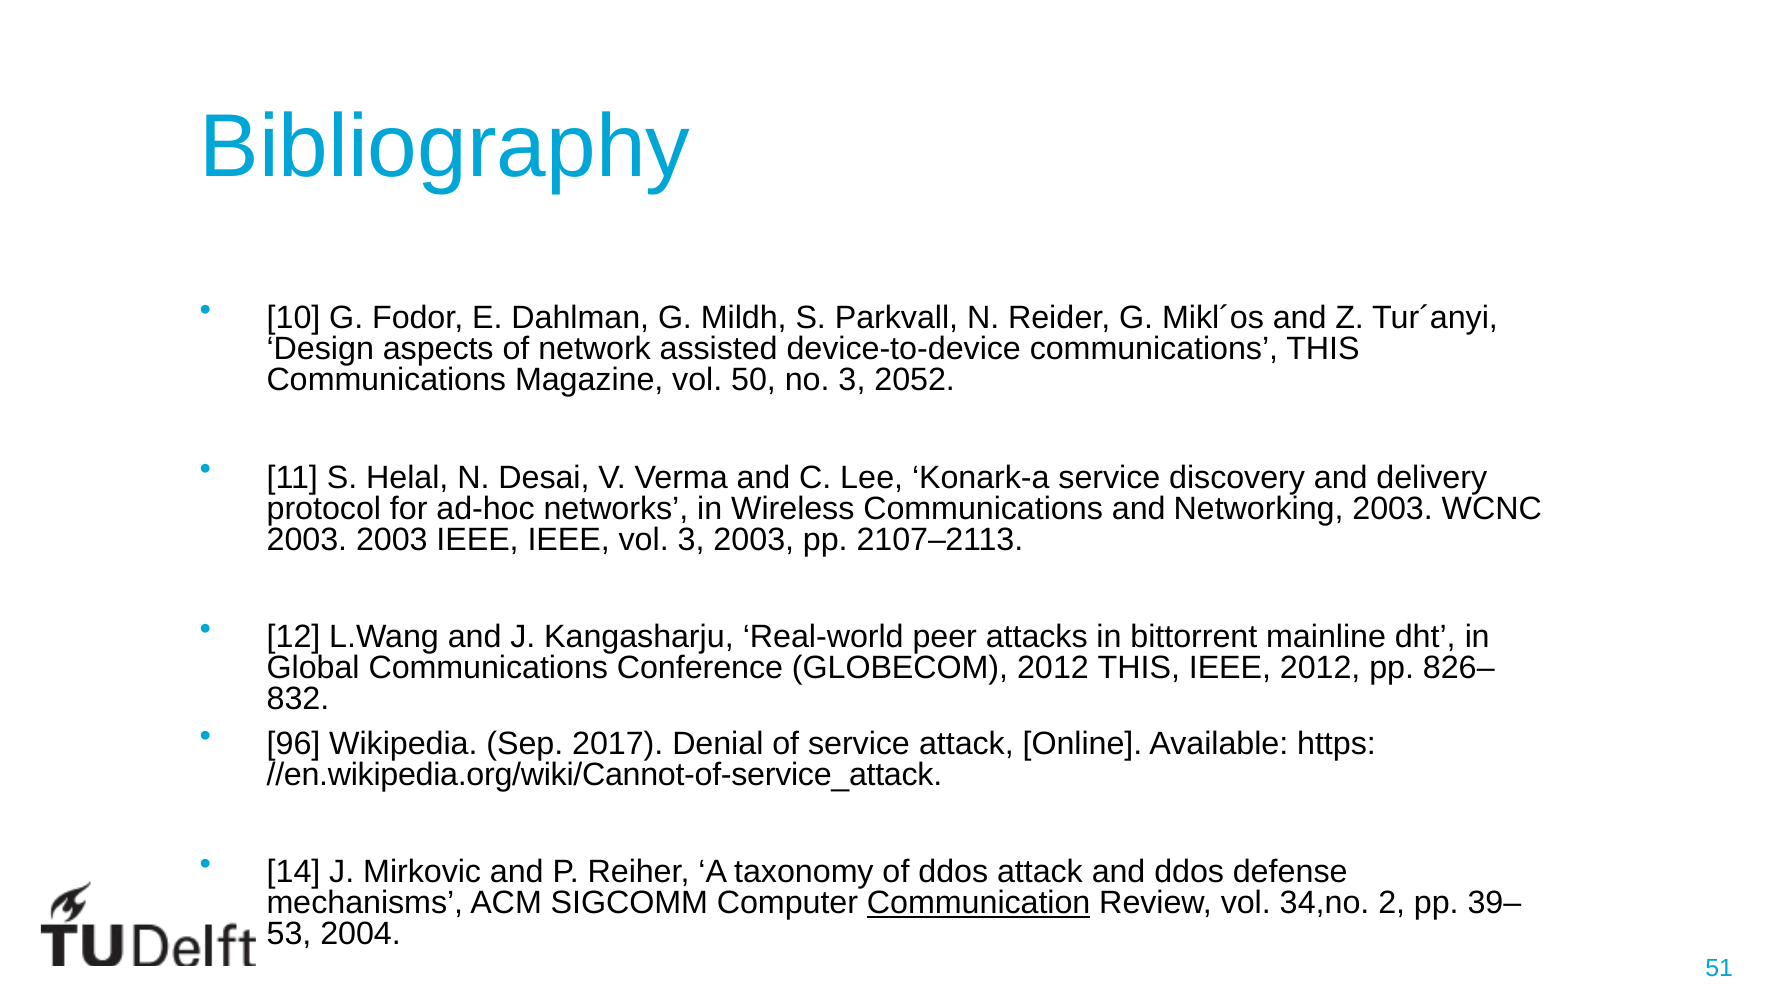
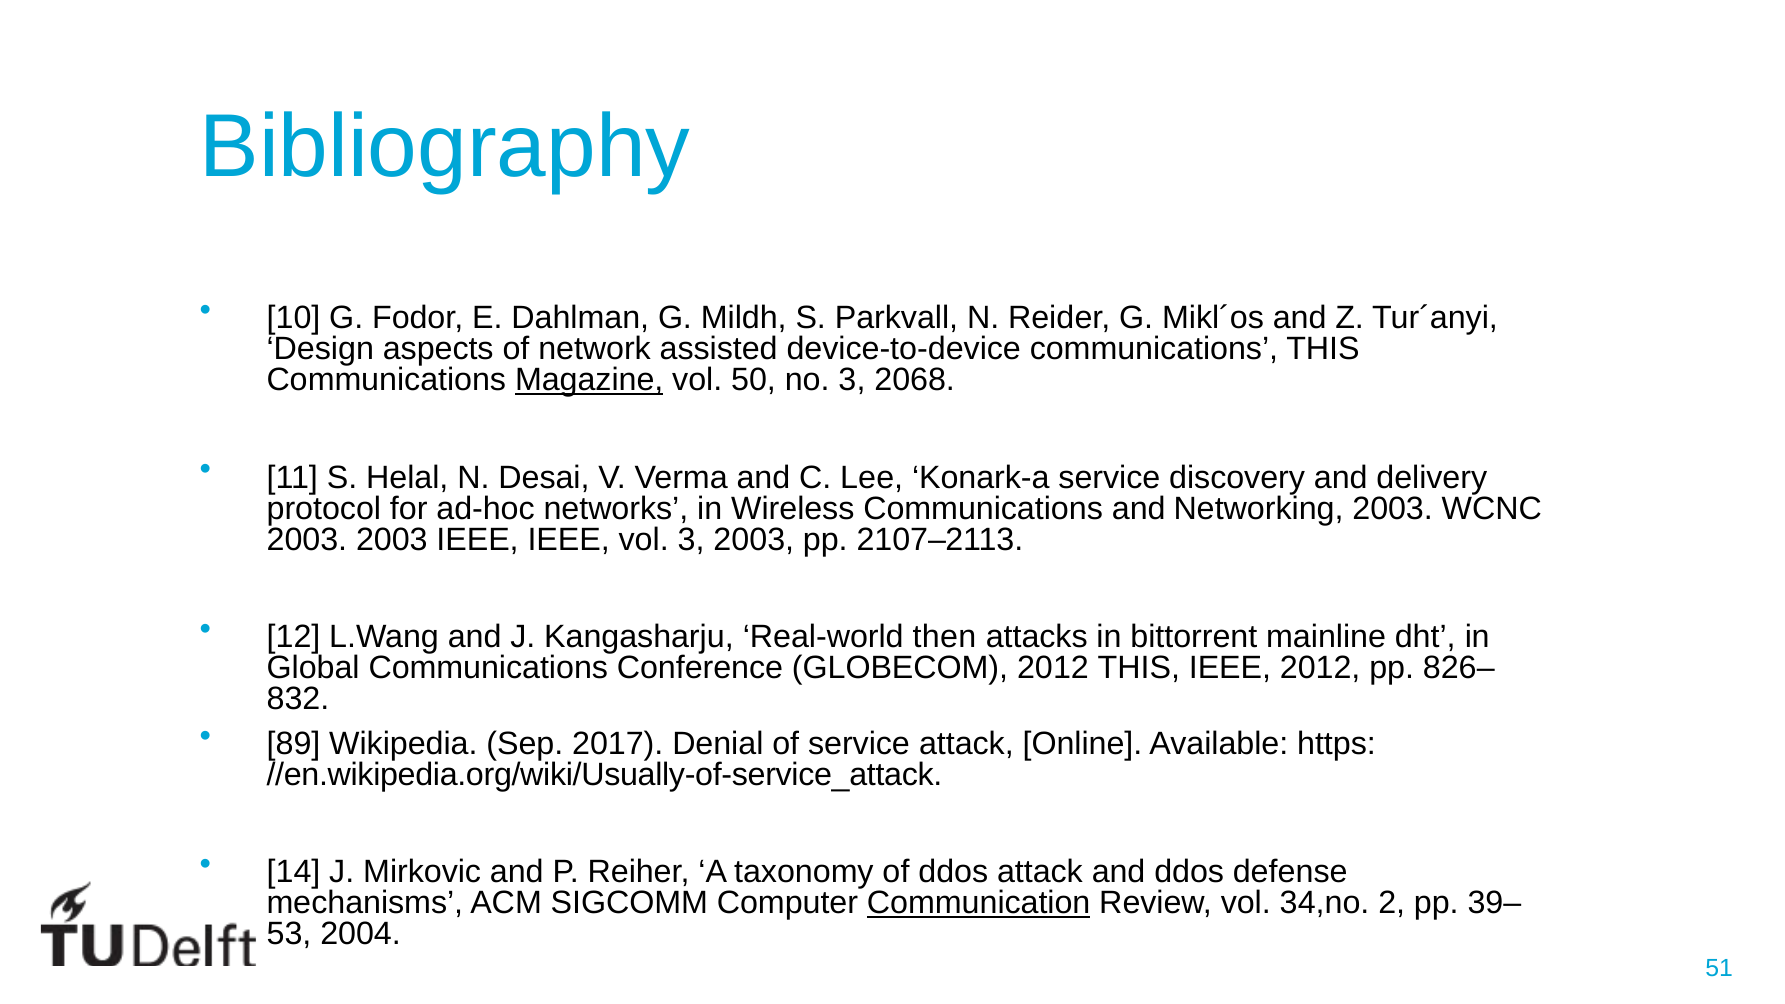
Magazine underline: none -> present
2052: 2052 -> 2068
peer: peer -> then
96: 96 -> 89
//en.wikipedia.org/wiki/Cannot-of-service_attack: //en.wikipedia.org/wiki/Cannot-of-service_attack -> //en.wikipedia.org/wiki/Usually-of-service_attack
